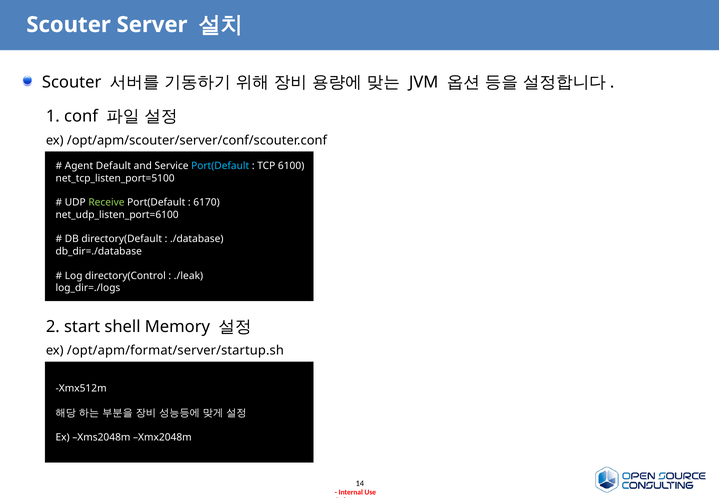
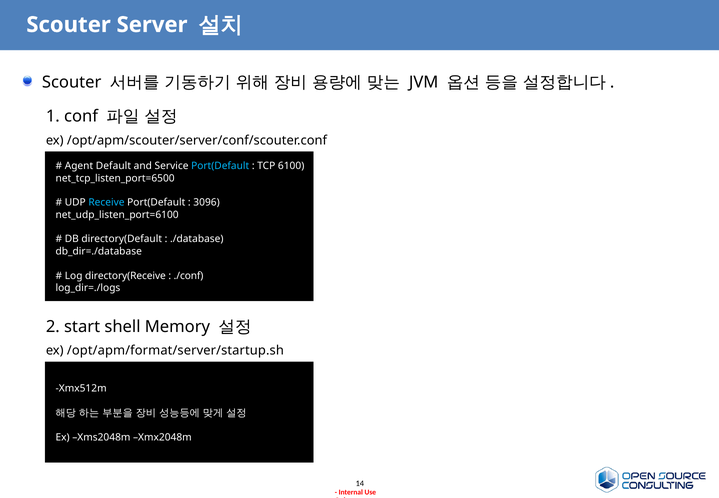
net_tcp_listen_port=5100: net_tcp_listen_port=5100 -> net_tcp_listen_port=6500
Receive colour: light green -> light blue
6170: 6170 -> 3096
directory(Control: directory(Control -> directory(Receive
./leak: ./leak -> ./conf
